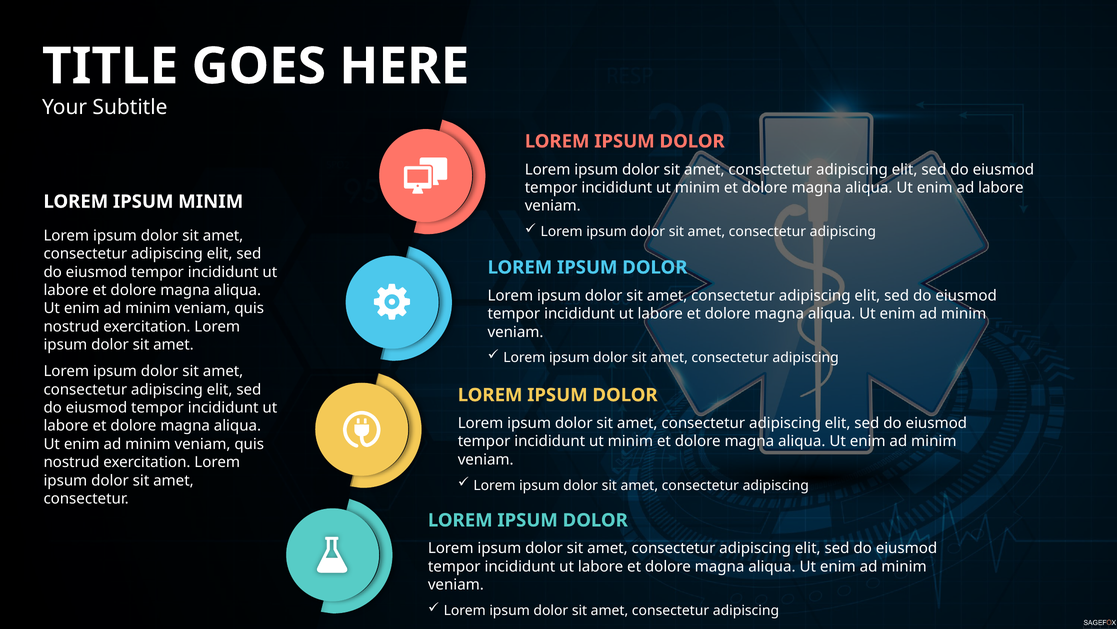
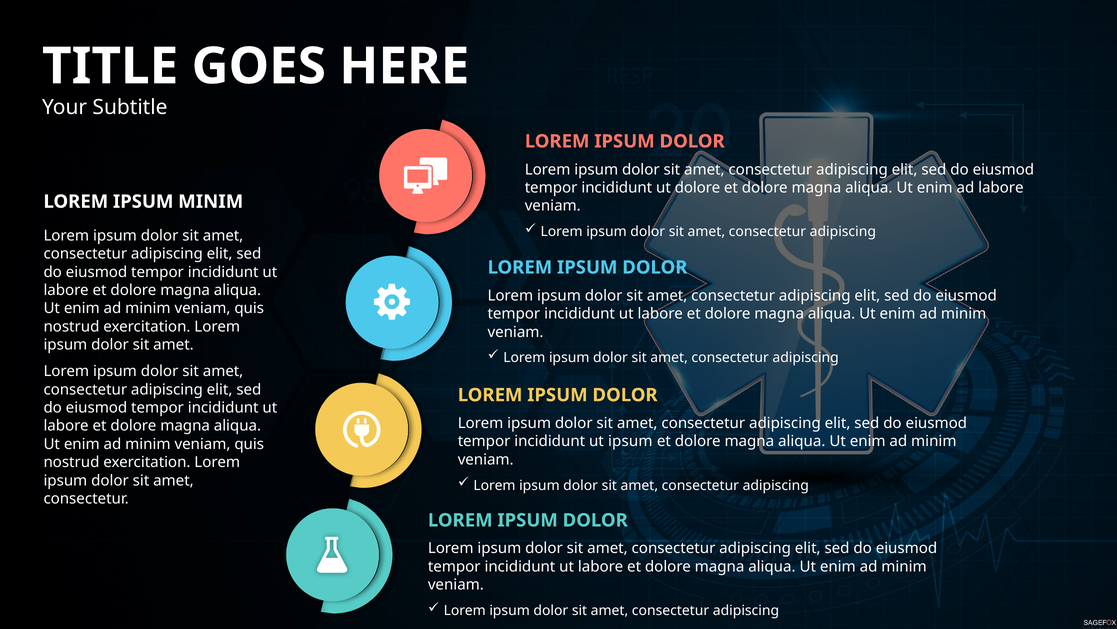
minim at (697, 187): minim -> dolore
minim at (630, 441): minim -> ipsum
